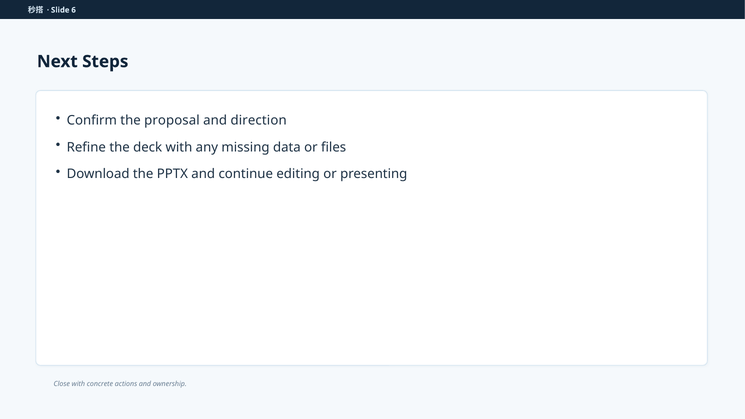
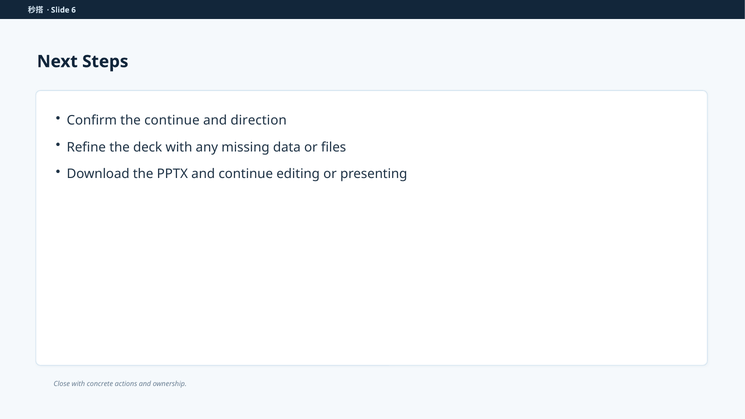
the proposal: proposal -> continue
